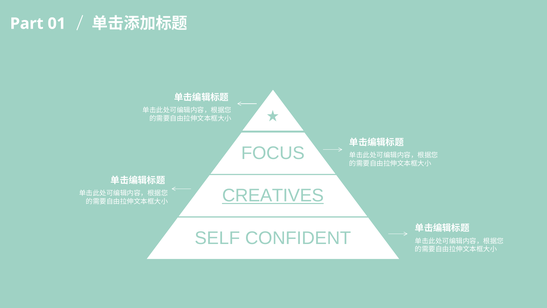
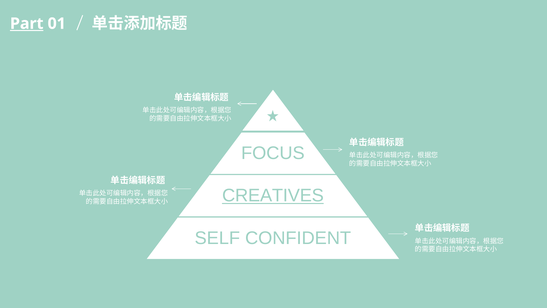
Part underline: none -> present
